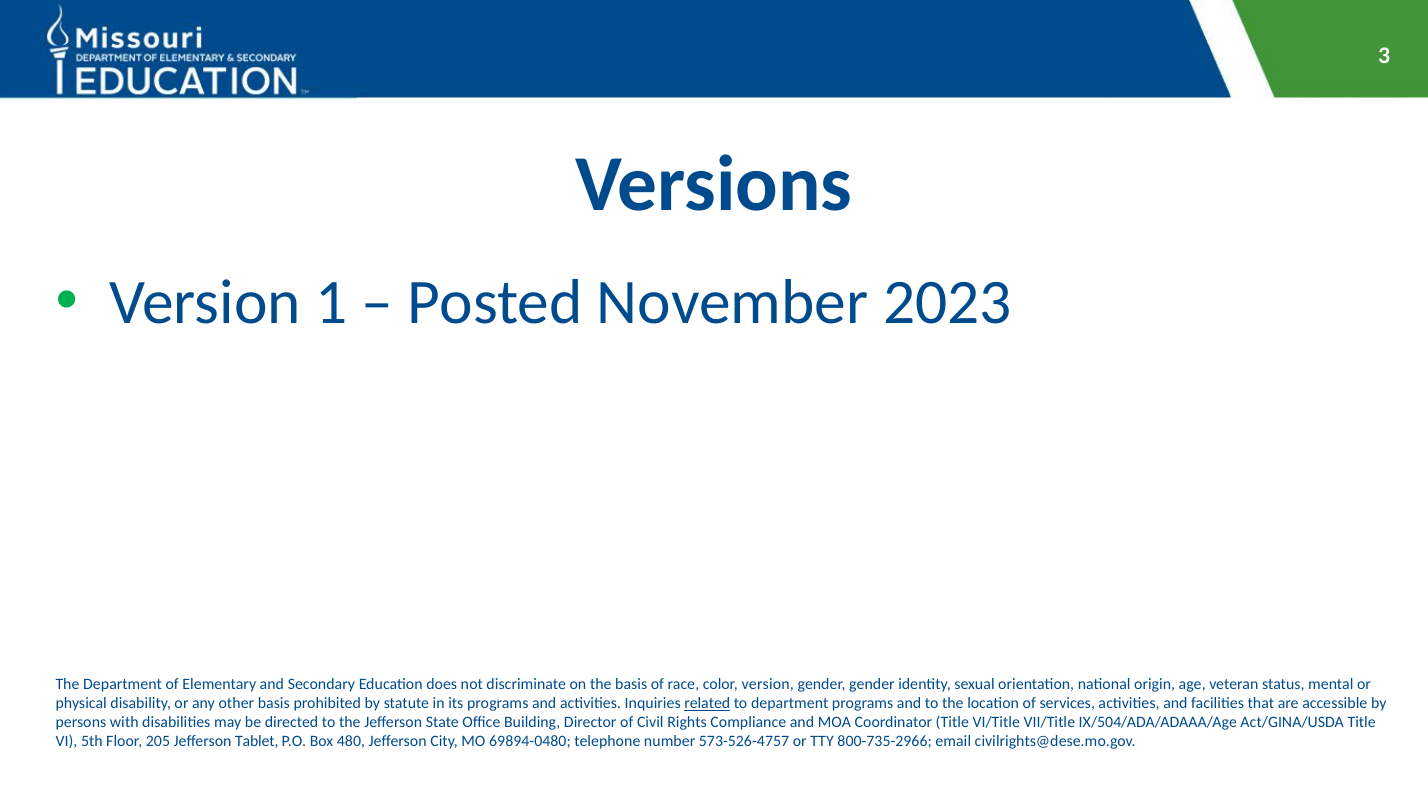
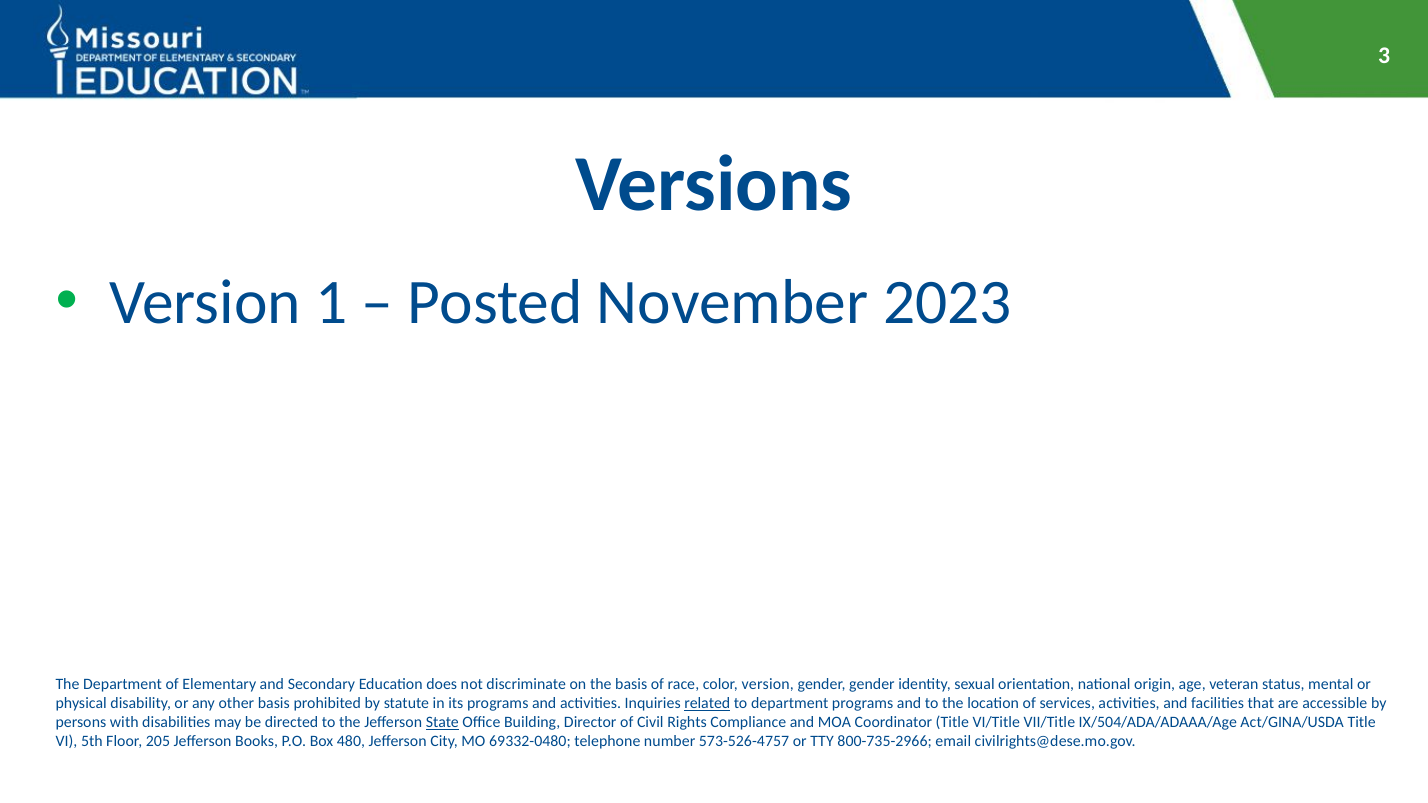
State underline: none -> present
Tablet: Tablet -> Books
69894-0480: 69894-0480 -> 69332-0480
